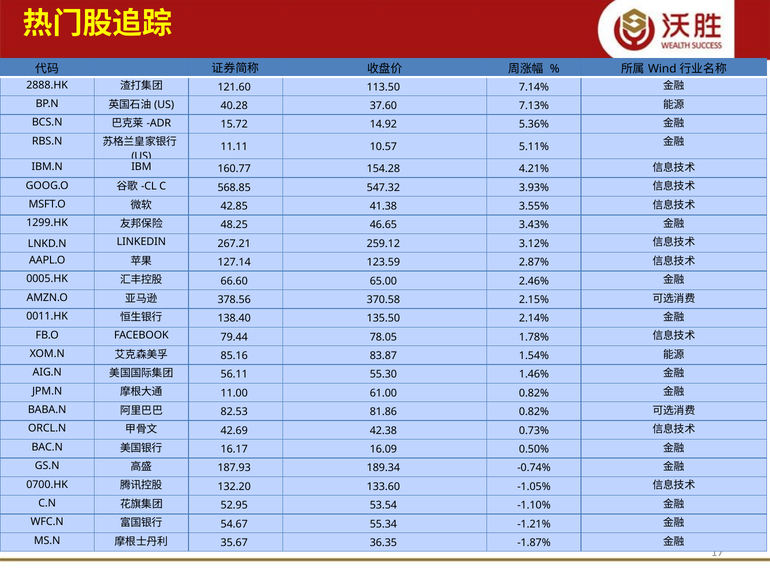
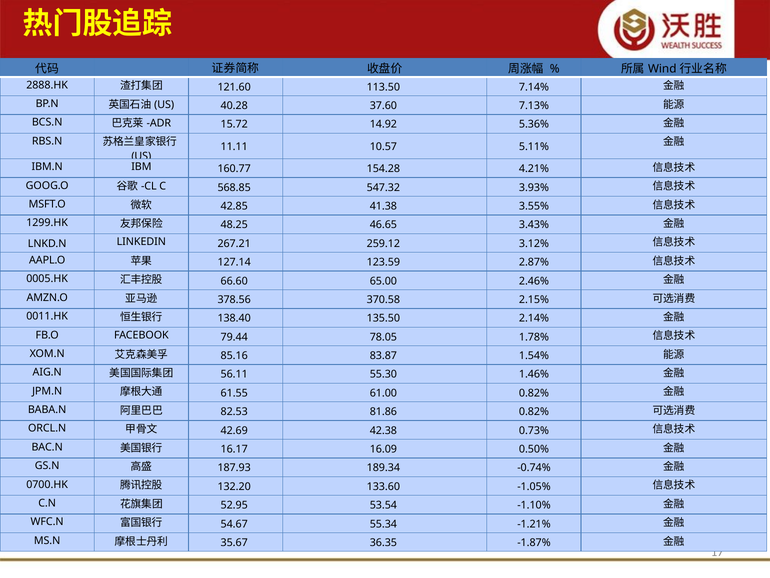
11.00: 11.00 -> 61.55
